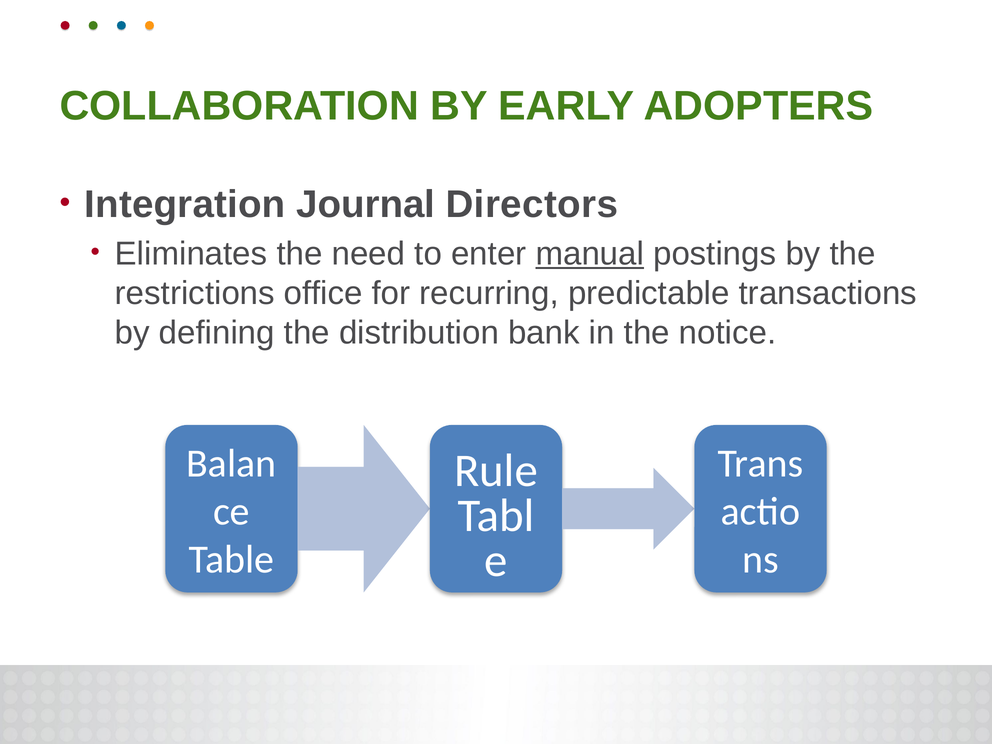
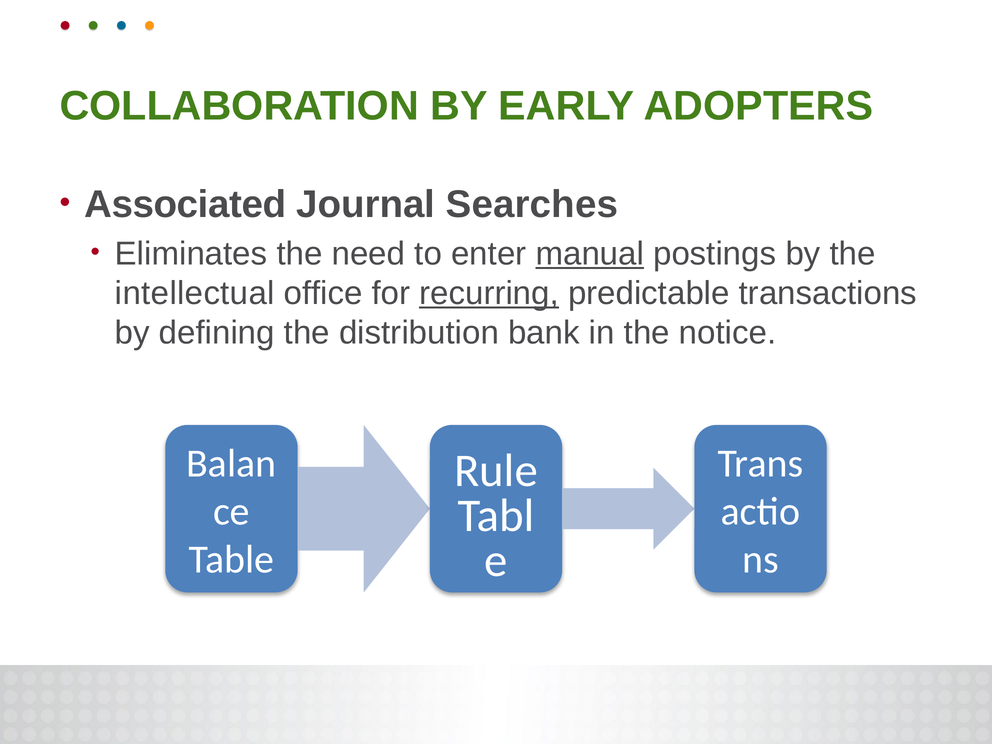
Integration: Integration -> Associated
Directors: Directors -> Searches
restrictions: restrictions -> intellectual
recurring underline: none -> present
